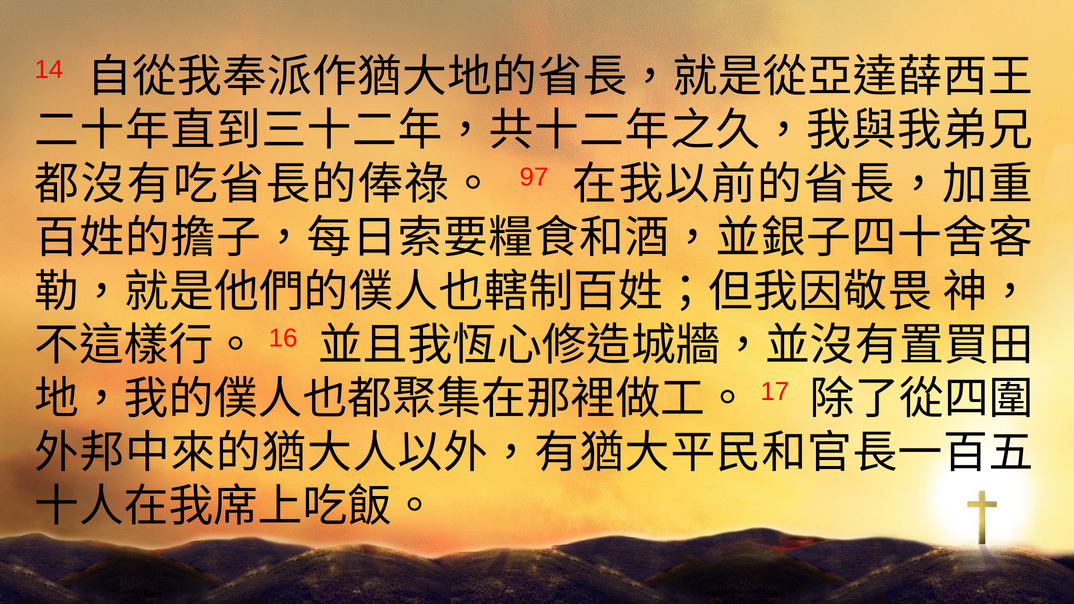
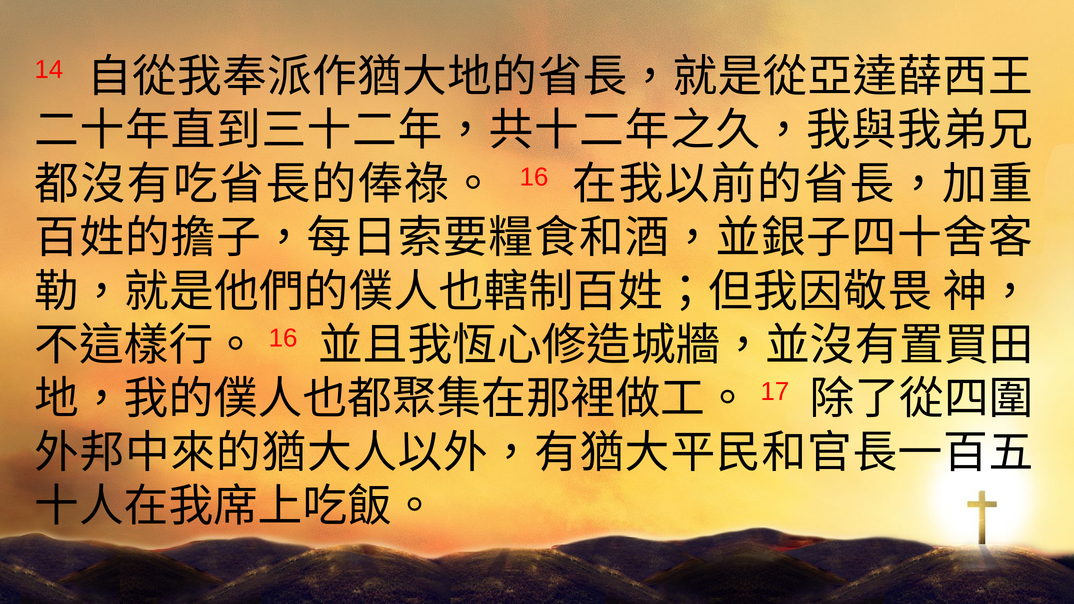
97: 97 -> 16
